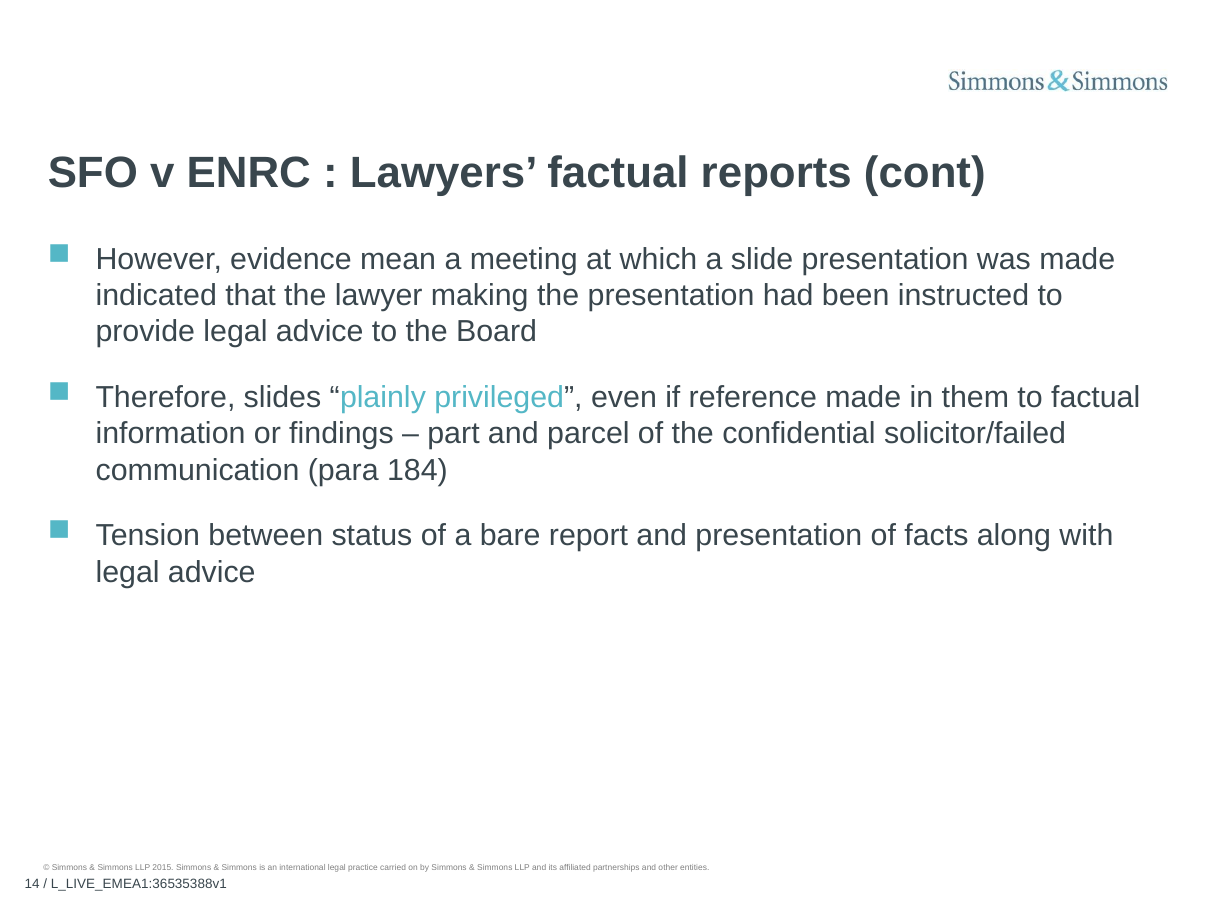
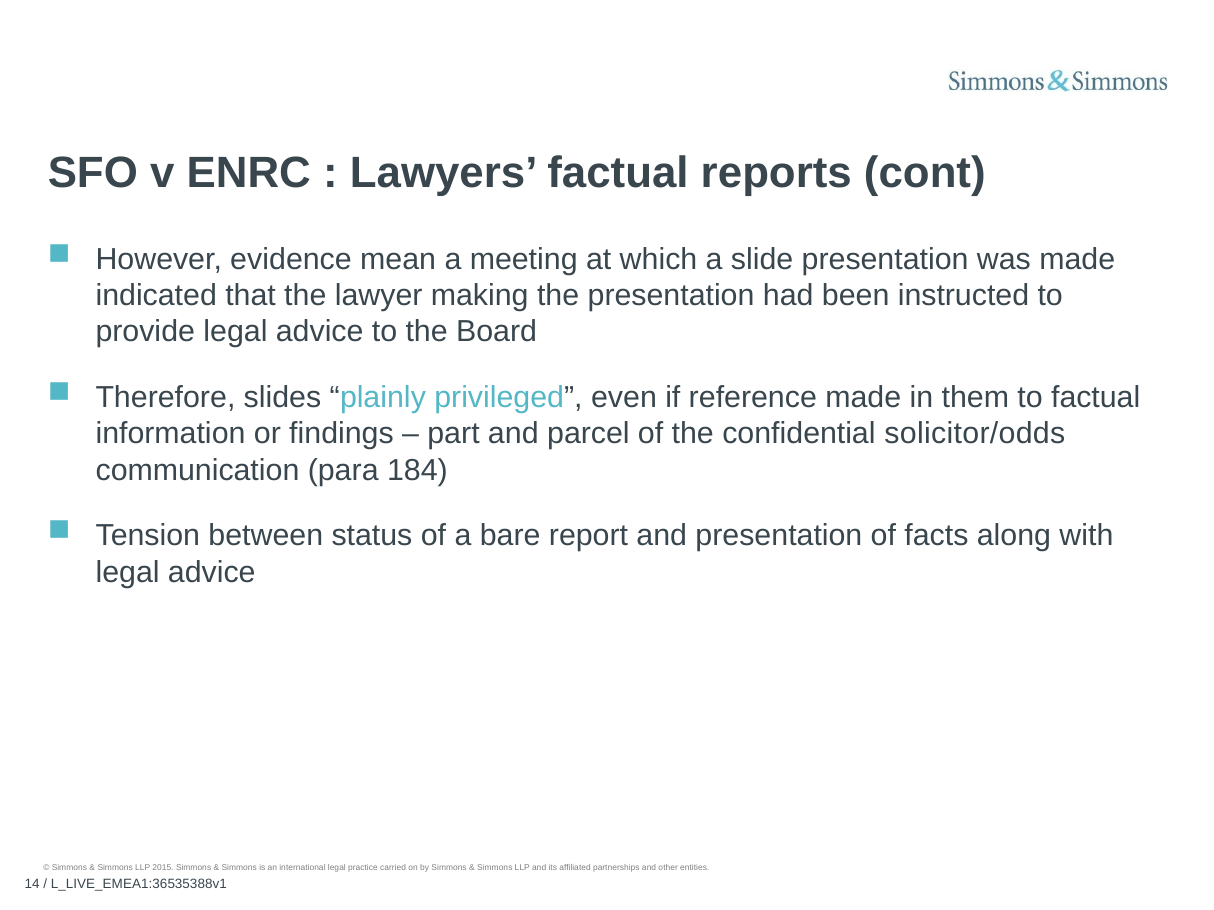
solicitor/failed: solicitor/failed -> solicitor/odds
